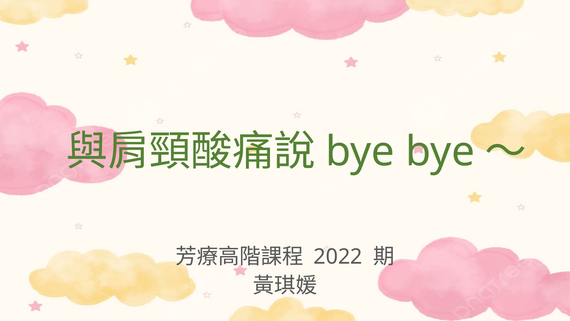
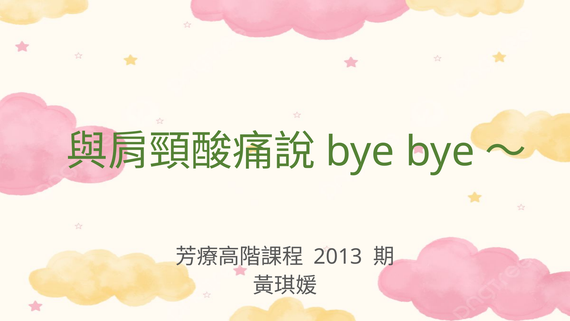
2022: 2022 -> 2013
